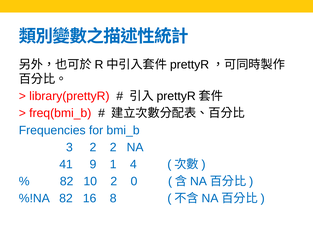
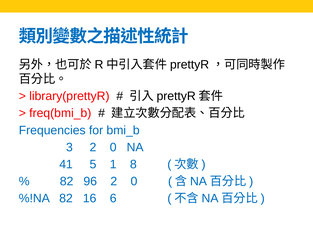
3 2 2: 2 -> 0
9: 9 -> 5
4: 4 -> 8
10: 10 -> 96
8: 8 -> 6
